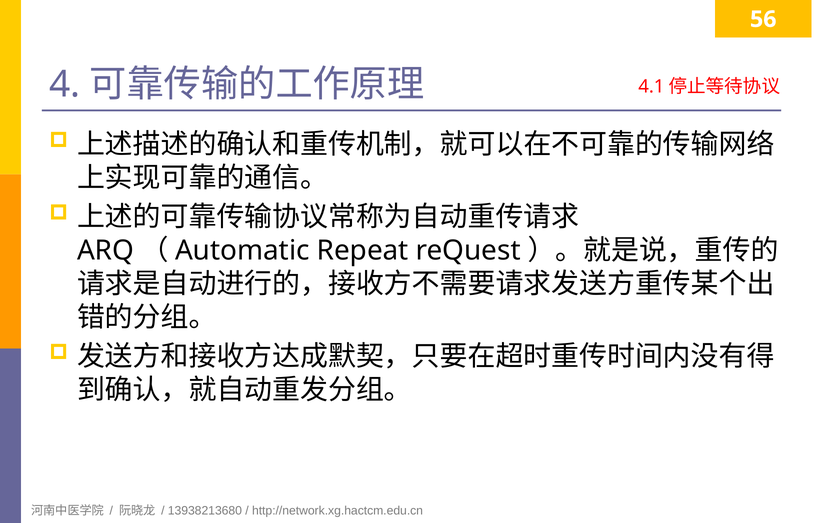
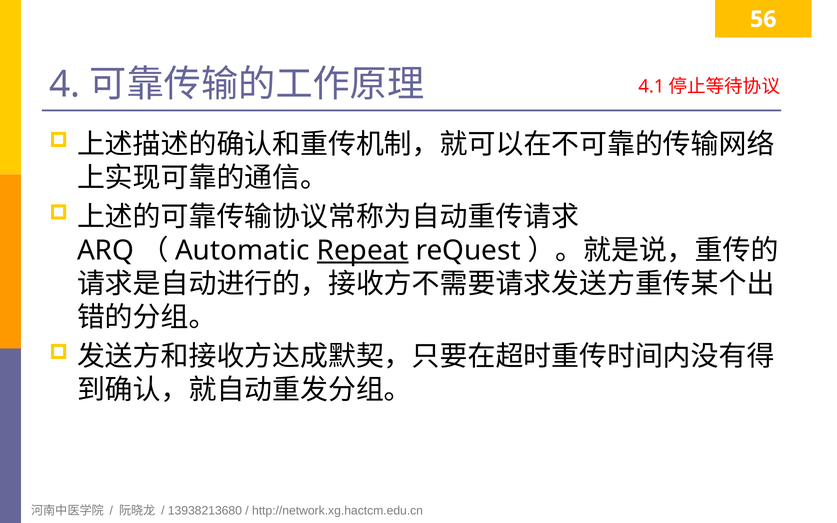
Repeat underline: none -> present
